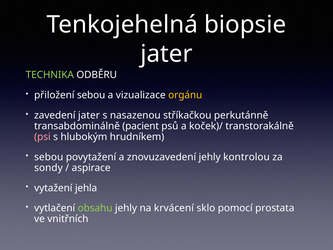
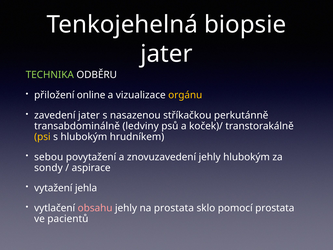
přiložení sebou: sebou -> online
pacient: pacient -> ledviny
psi colour: pink -> yellow
jehly kontrolou: kontrolou -> hlubokým
obsahu colour: light green -> pink
na krvácení: krvácení -> prostata
vnitřních: vnitřních -> pacientů
